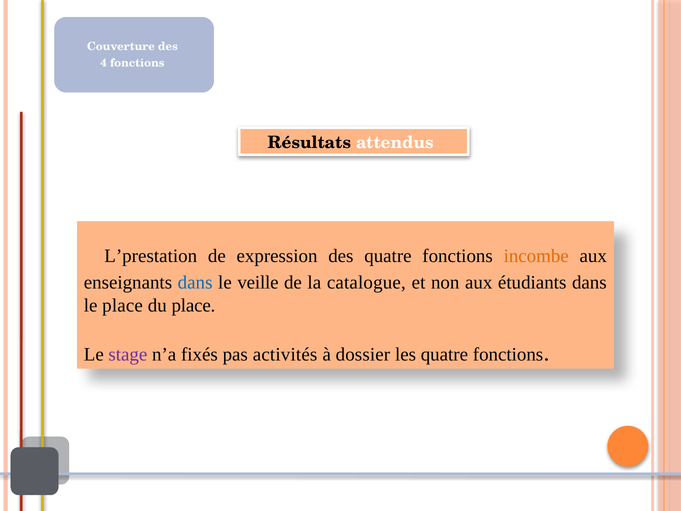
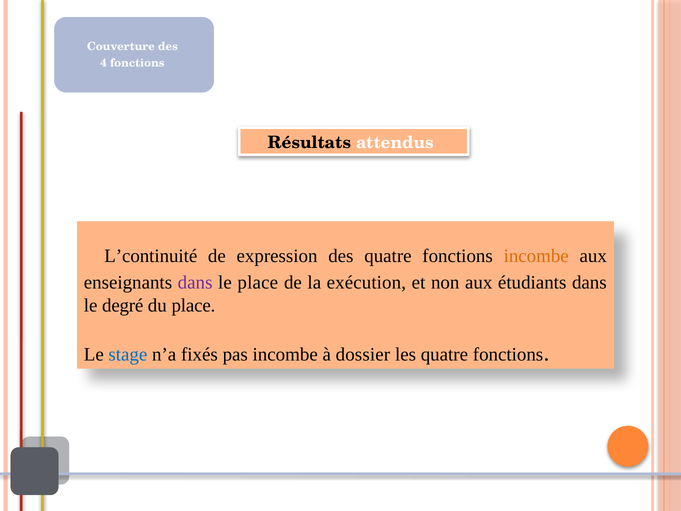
L’prestation: L’prestation -> L’continuité
dans at (195, 283) colour: blue -> purple
le veille: veille -> place
catalogue: catalogue -> exécution
le place: place -> degré
stage colour: purple -> blue
pas activités: activités -> incombe
